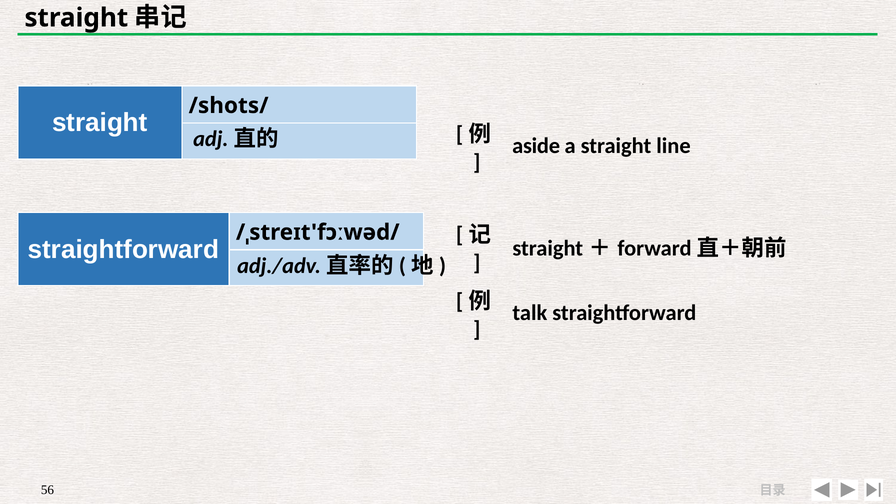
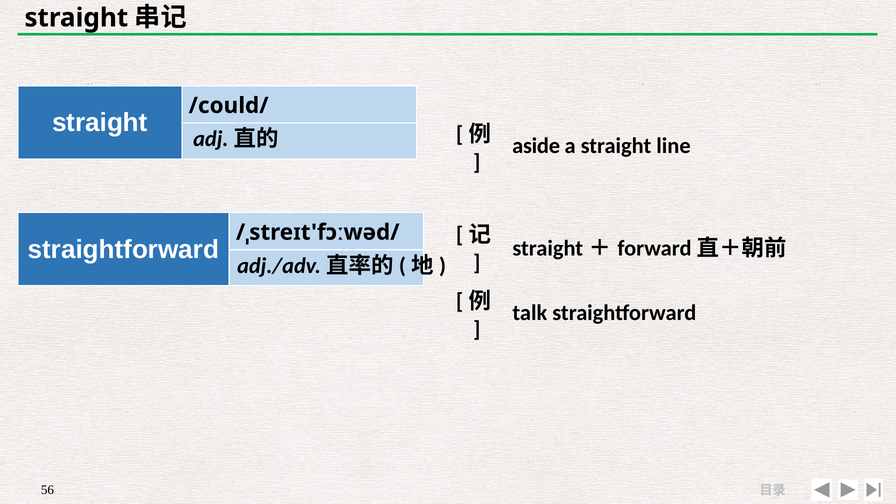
/shots/: /shots/ -> /could/
